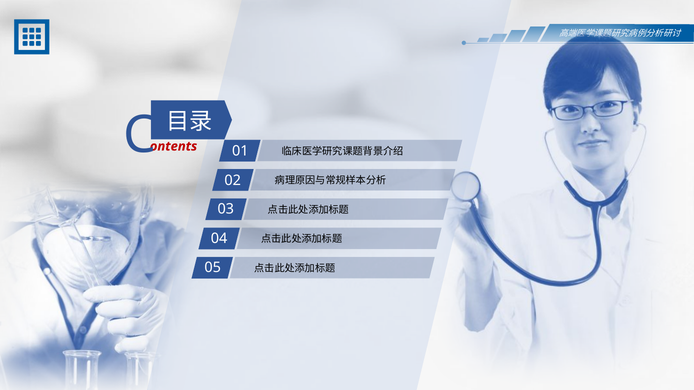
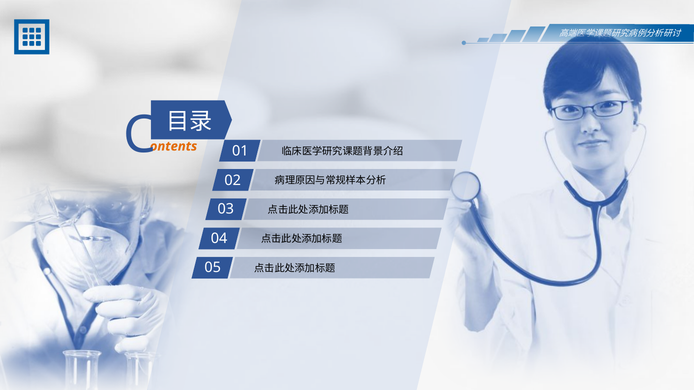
ontents colour: red -> orange
